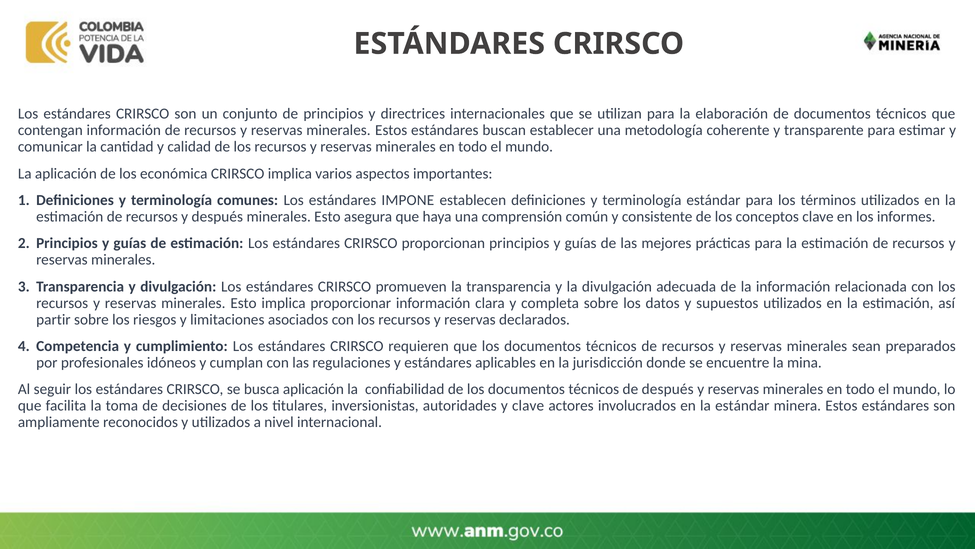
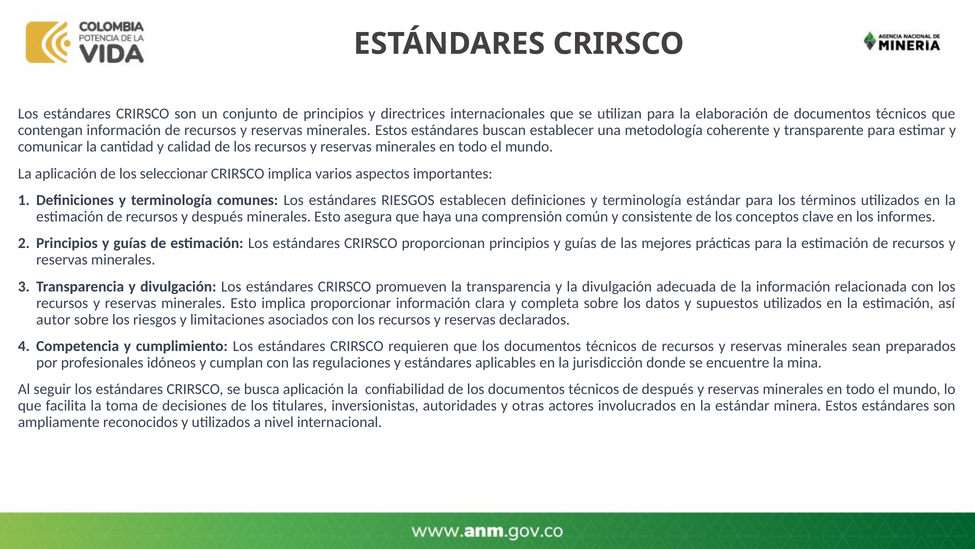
económica: económica -> seleccionar
estándares IMPONE: IMPONE -> RIESGOS
partir: partir -> autor
y clave: clave -> otras
